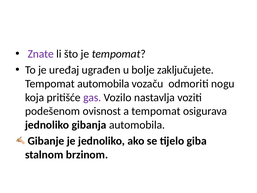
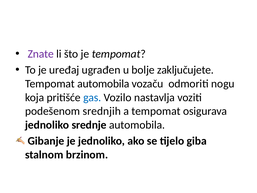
gas colour: purple -> blue
ovisnost: ovisnost -> srednjih
gibanja: gibanja -> srednje
